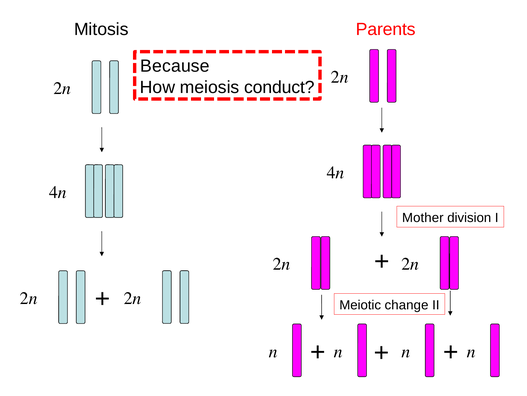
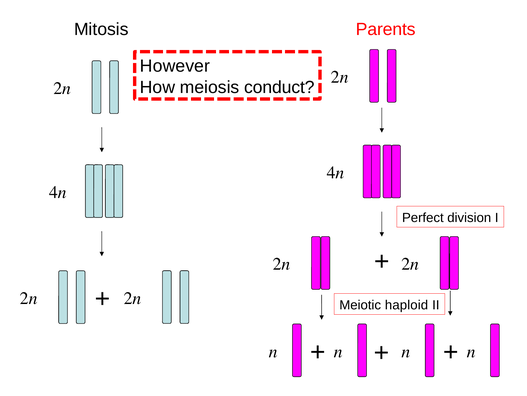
Because: Because -> However
Mother: Mother -> Perfect
change: change -> haploid
